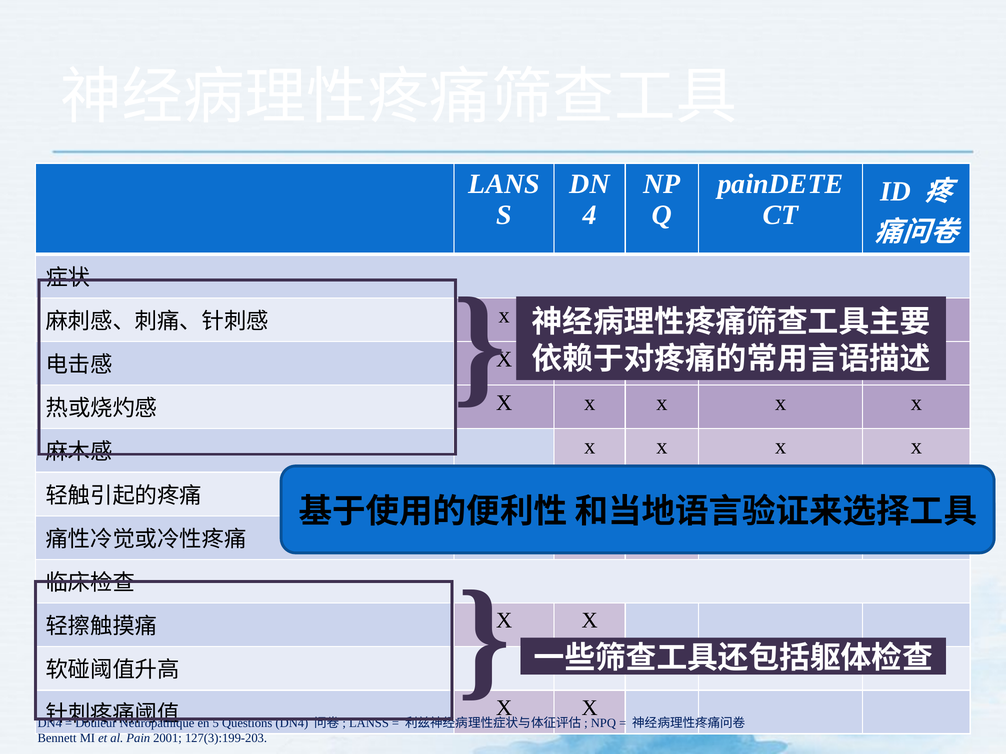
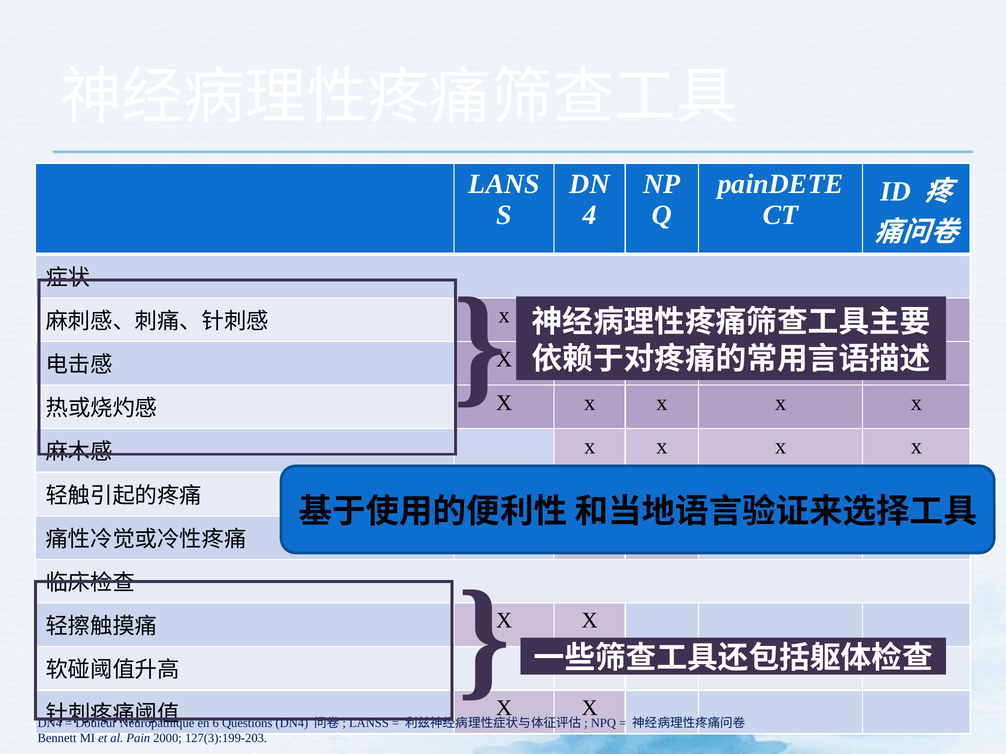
5: 5 -> 6
2001: 2001 -> 2000
